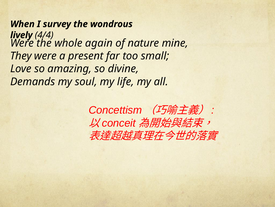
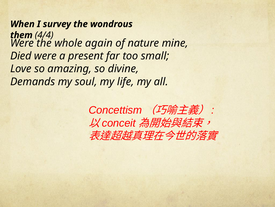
lively: lively -> them
They: They -> Died
